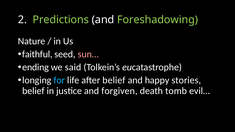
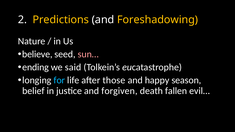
Predictions colour: light green -> yellow
Foreshadowing colour: light green -> yellow
faithful: faithful -> believe
after belief: belief -> those
stories: stories -> season
tomb: tomb -> fallen
